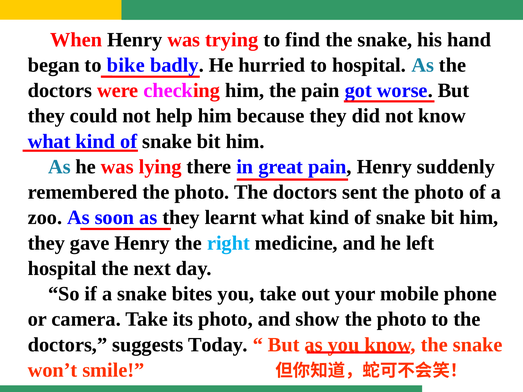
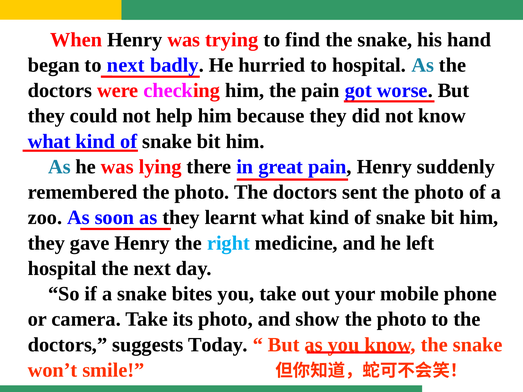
to bike: bike -> next
